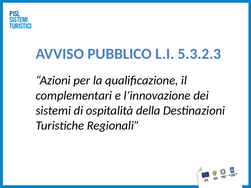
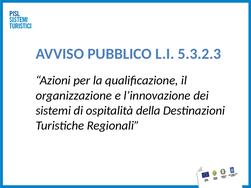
complementari: complementari -> organizzazione
